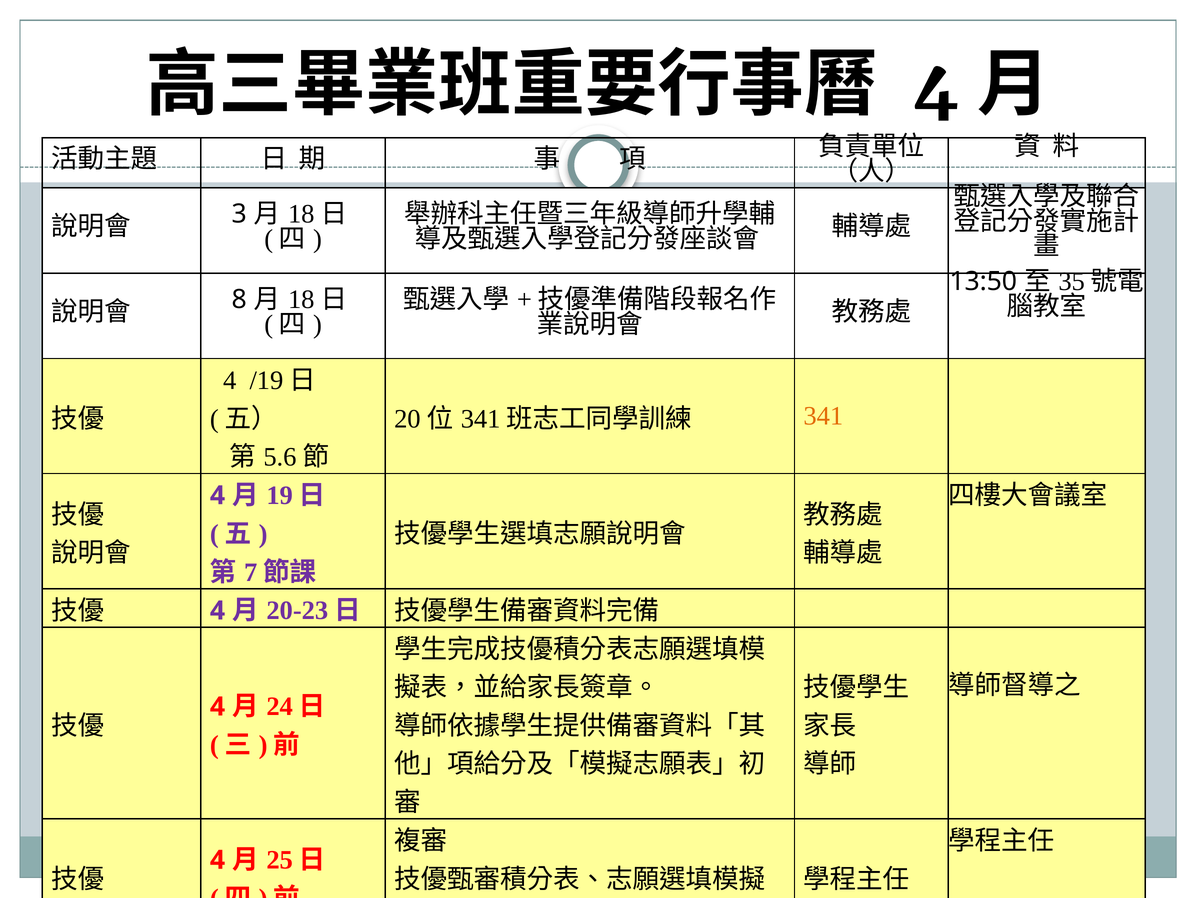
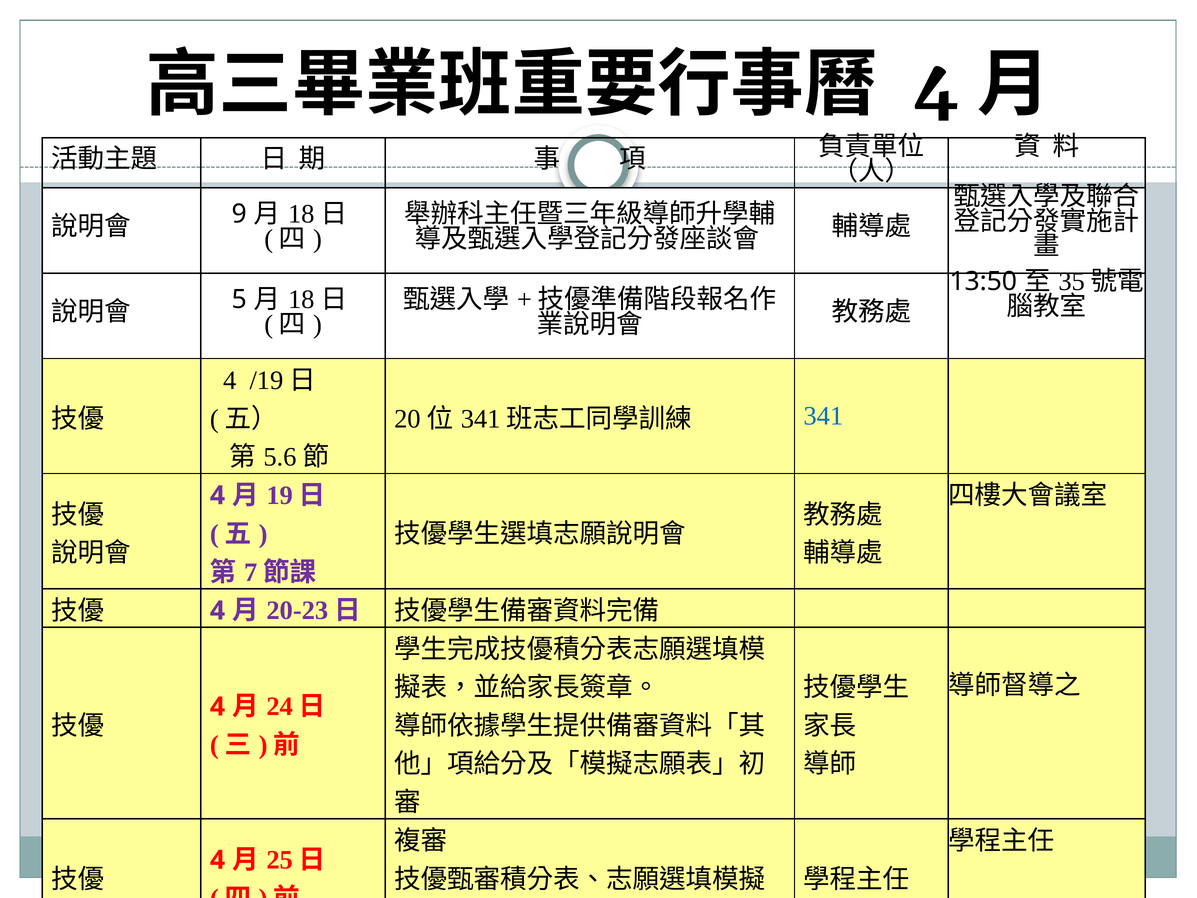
3: 3 -> 9
8: 8 -> 5
341 colour: orange -> blue
